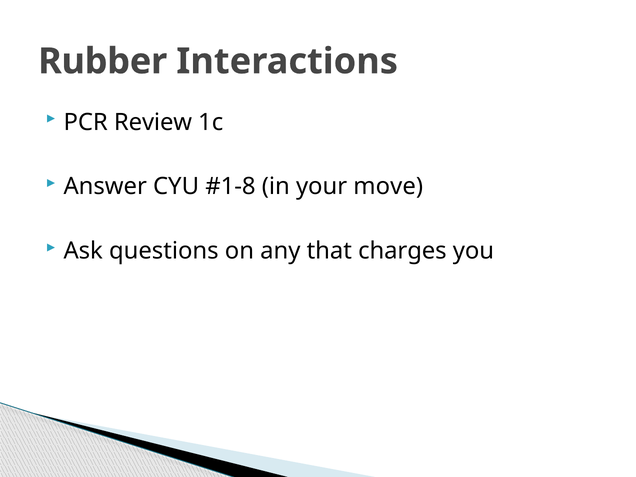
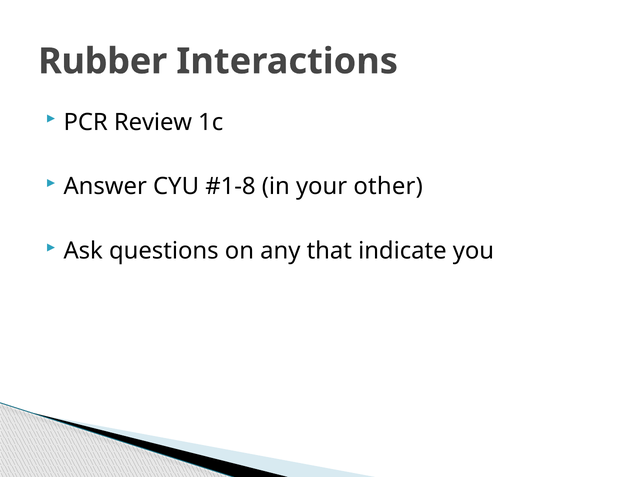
move: move -> other
charges: charges -> indicate
